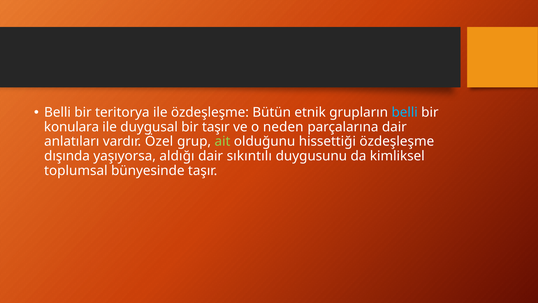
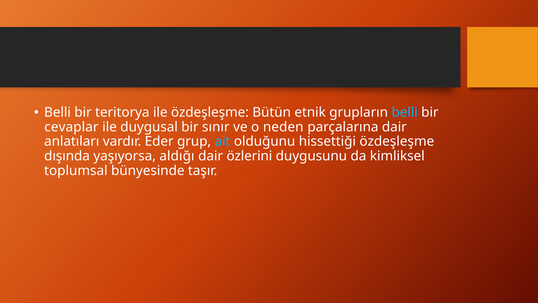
konulara: konulara -> cevaplar
bir taşır: taşır -> sınır
Özel: Özel -> Eder
ait colour: light green -> light blue
sıkıntılı: sıkıntılı -> özlerini
